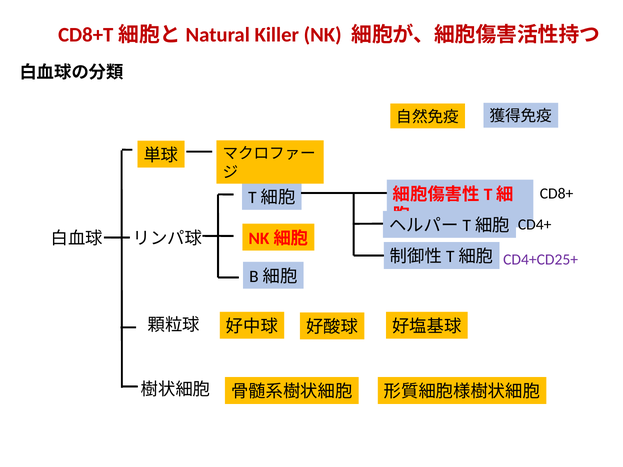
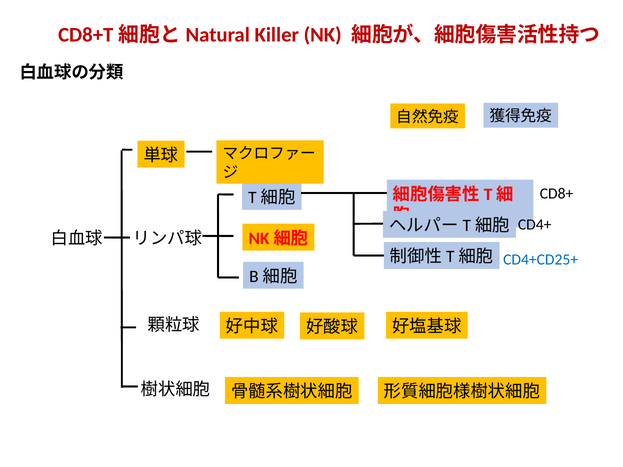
CD4+CD25+ colour: purple -> blue
